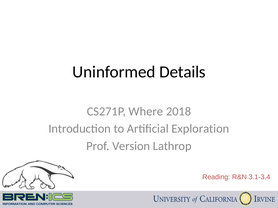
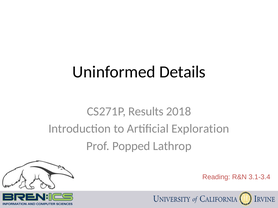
Where: Where -> Results
Version: Version -> Popped
